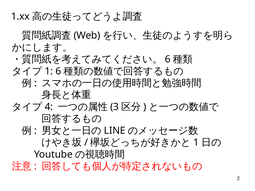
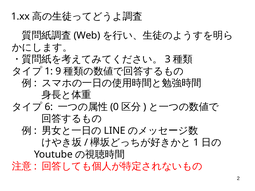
6 at (168, 59): 6 -> 3
6 at (58, 71): 6 -> 9
4: 4 -> 6
3: 3 -> 0
